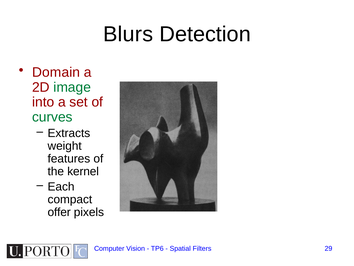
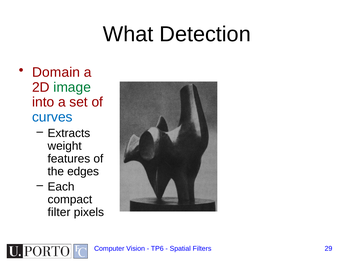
Blurs: Blurs -> What
curves colour: green -> blue
kernel: kernel -> edges
offer: offer -> filter
